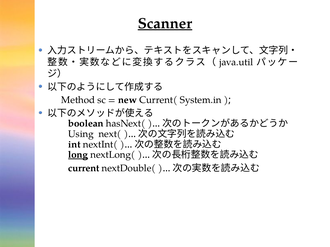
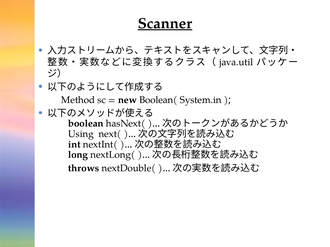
Current(: Current( -> Boolean(
long underline: present -> none
current: current -> throws
